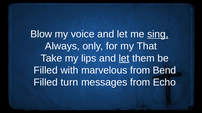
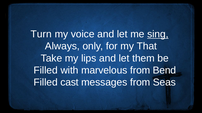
Blow: Blow -> Turn
let at (124, 59) underline: present -> none
turn: turn -> cast
Echo: Echo -> Seas
